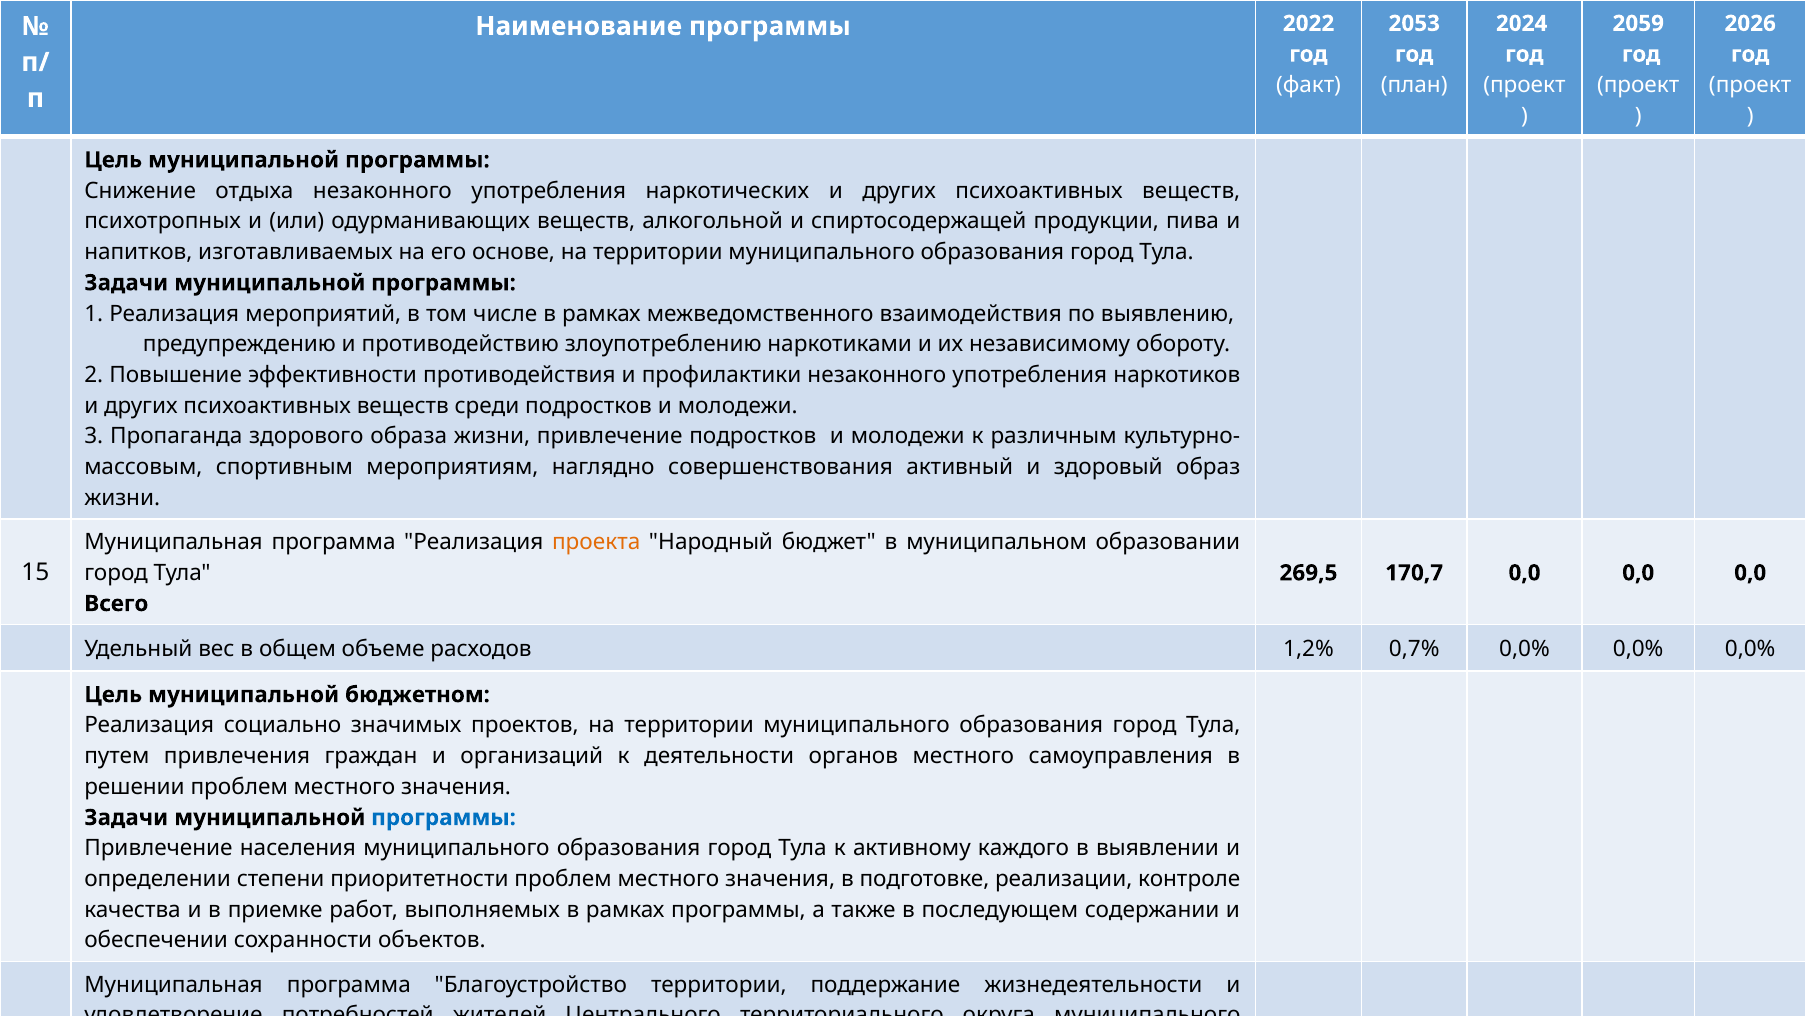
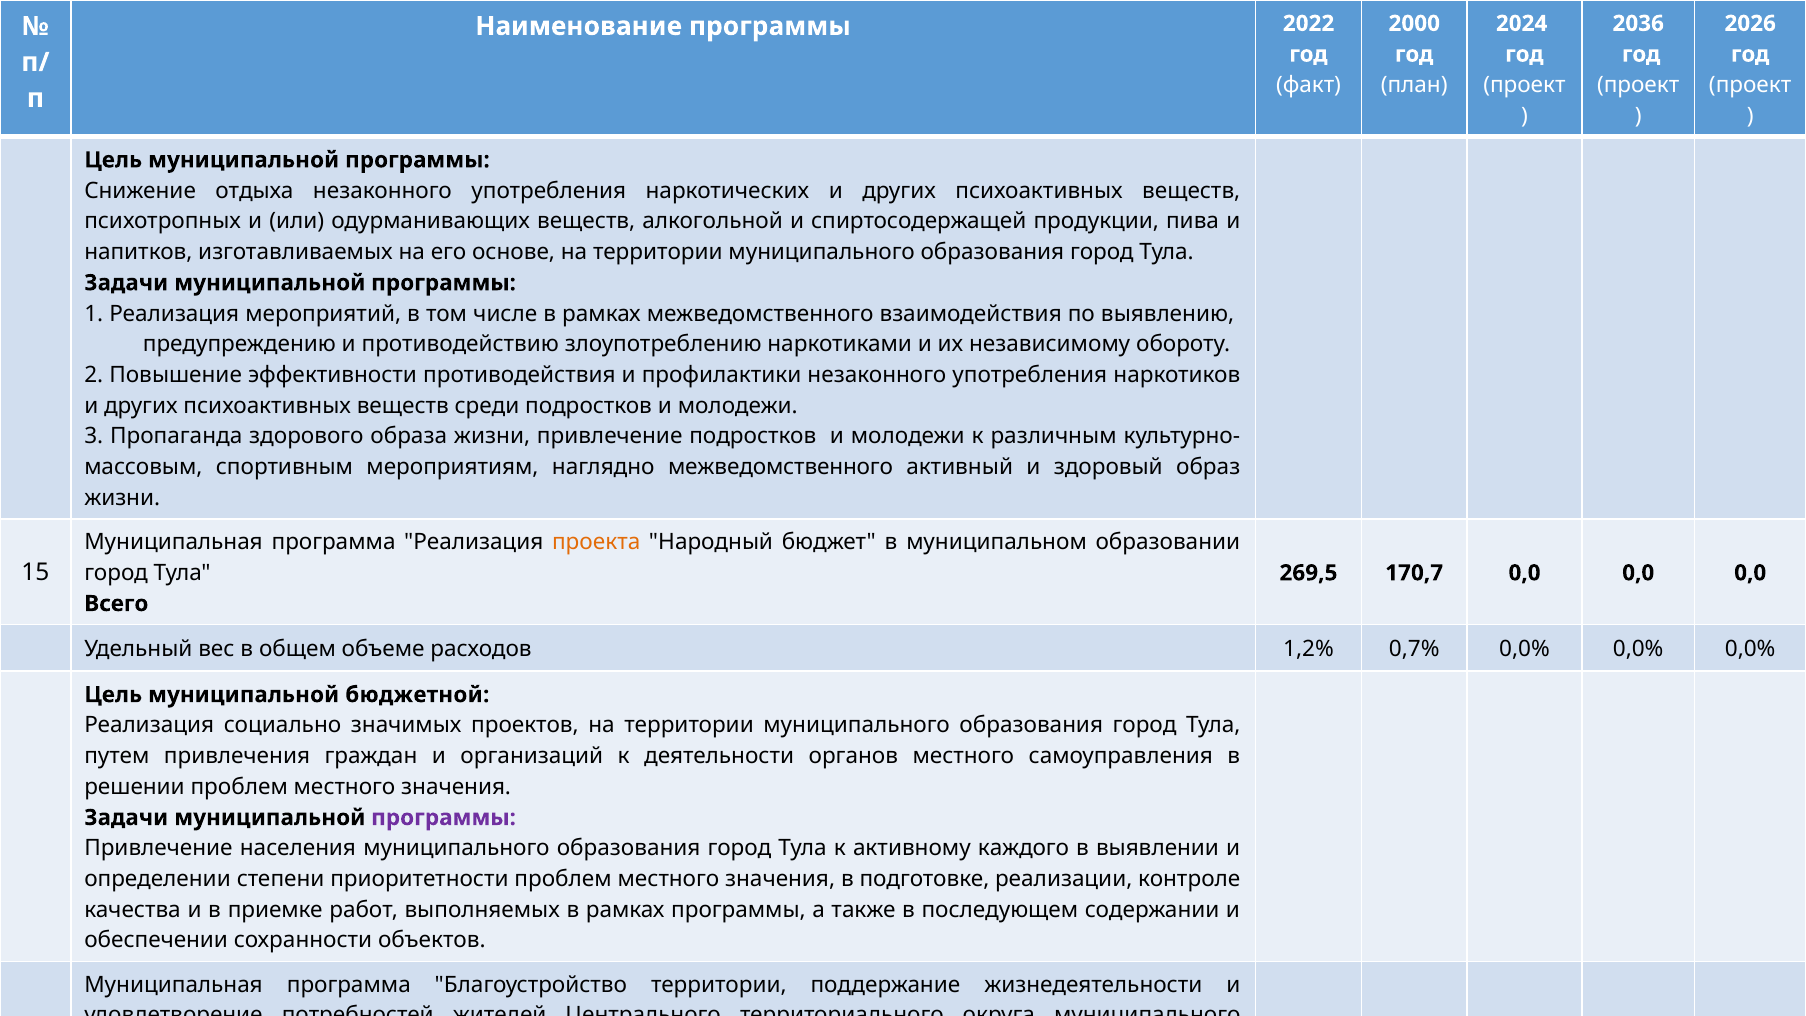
2053: 2053 -> 2000
2059: 2059 -> 2036
наглядно совершенствования: совершенствования -> межведомственного
бюджетном: бюджетном -> бюджетной
программы at (444, 818) colour: blue -> purple
